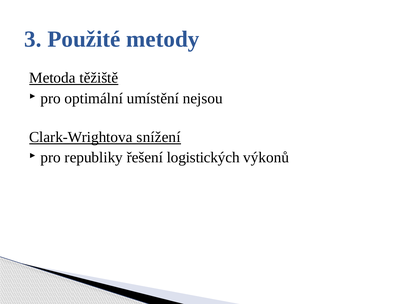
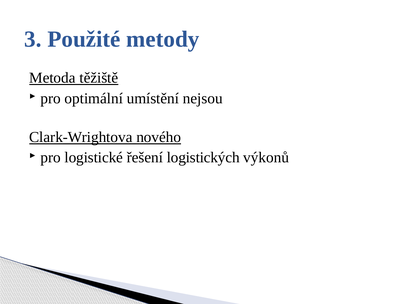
snížení: snížení -> nového
republiky: republiky -> logistické
